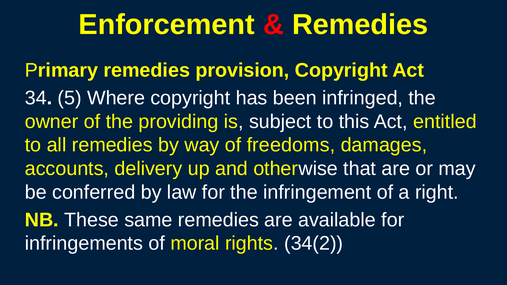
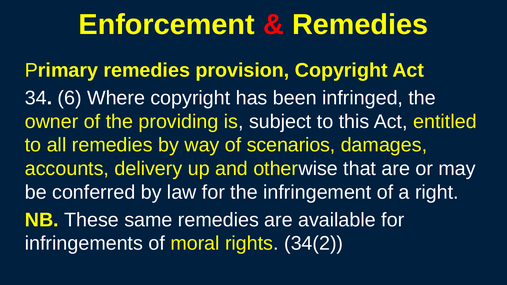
5: 5 -> 6
freedoms: freedoms -> scenarios
